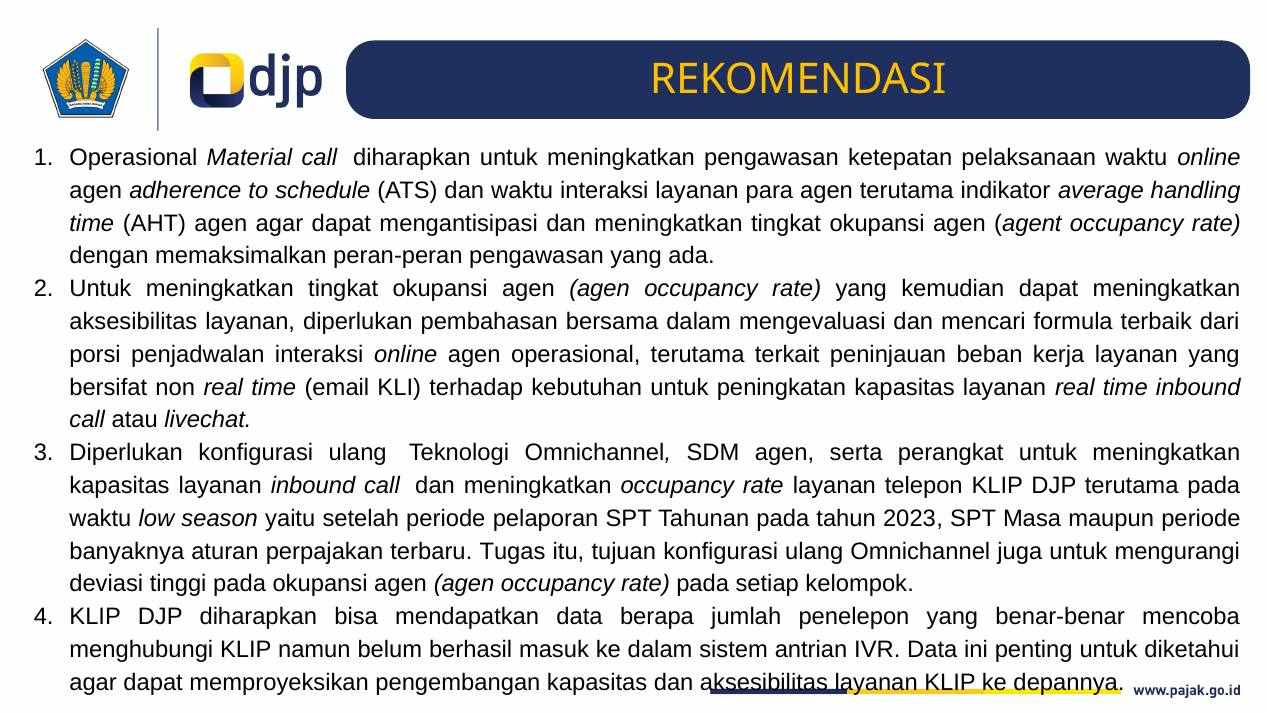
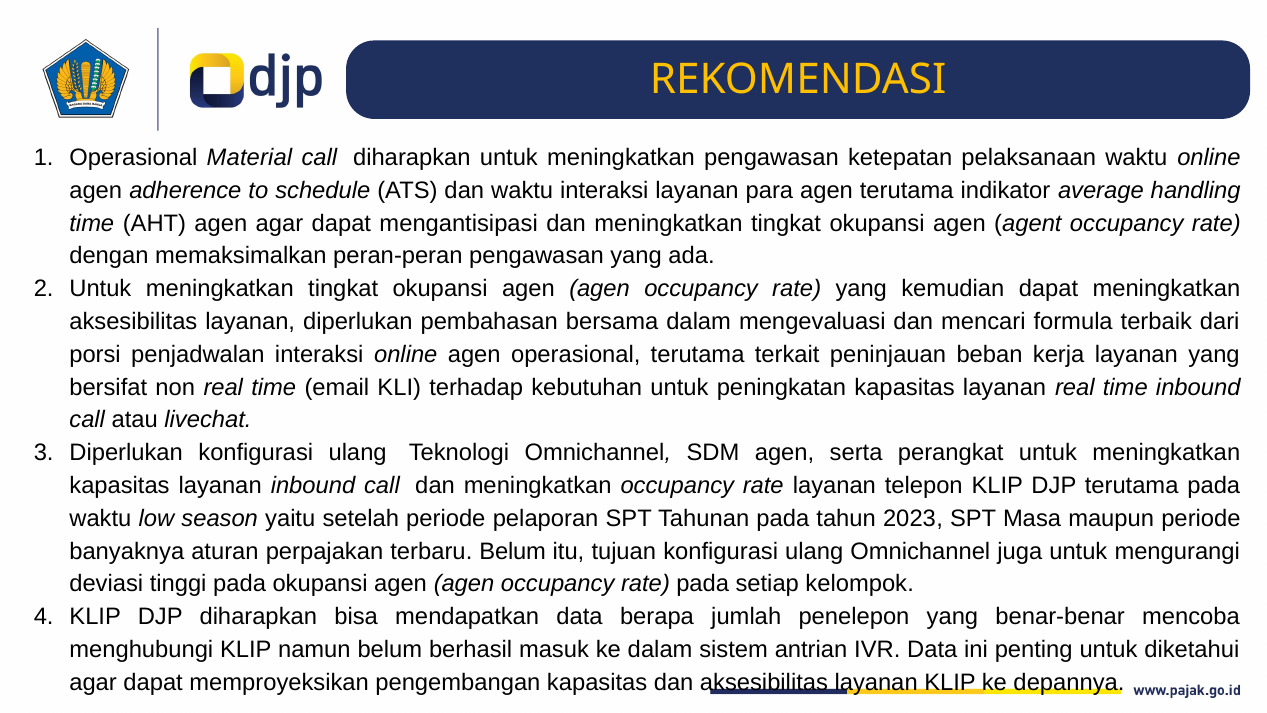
terbaru Tugas: Tugas -> Belum
